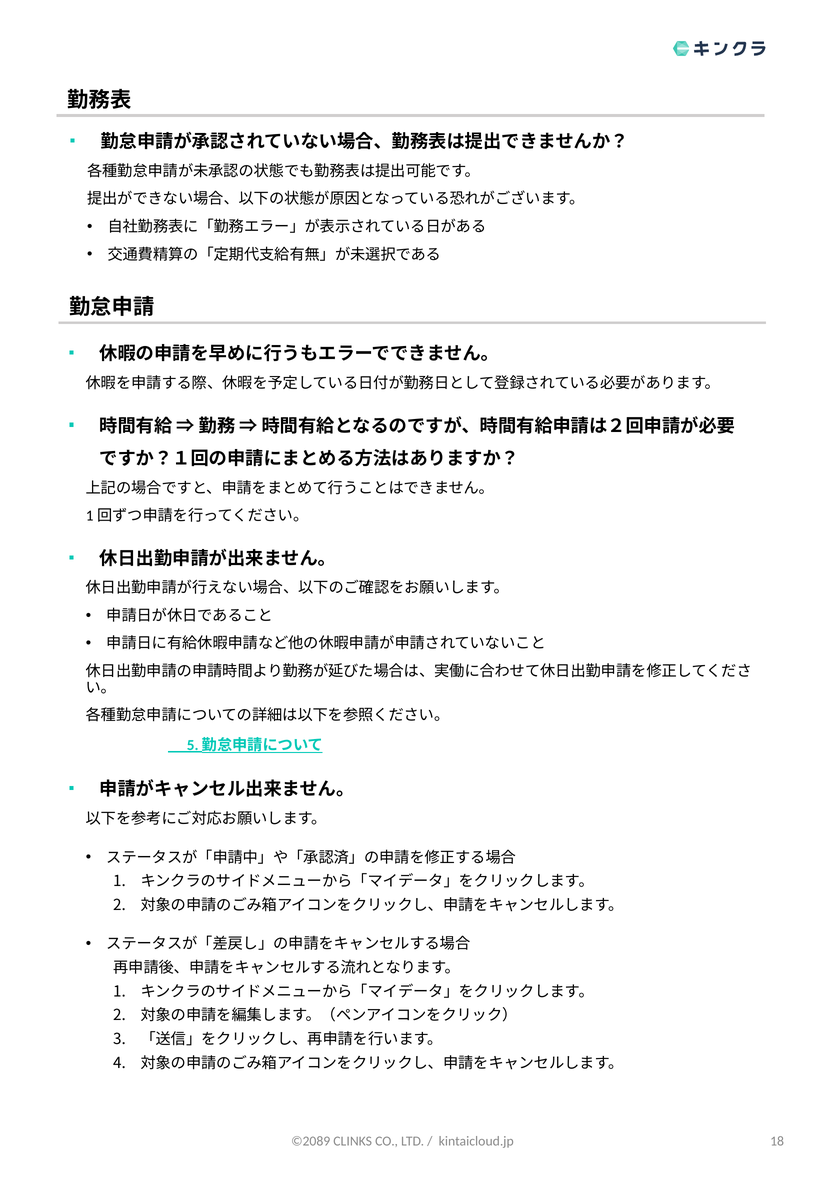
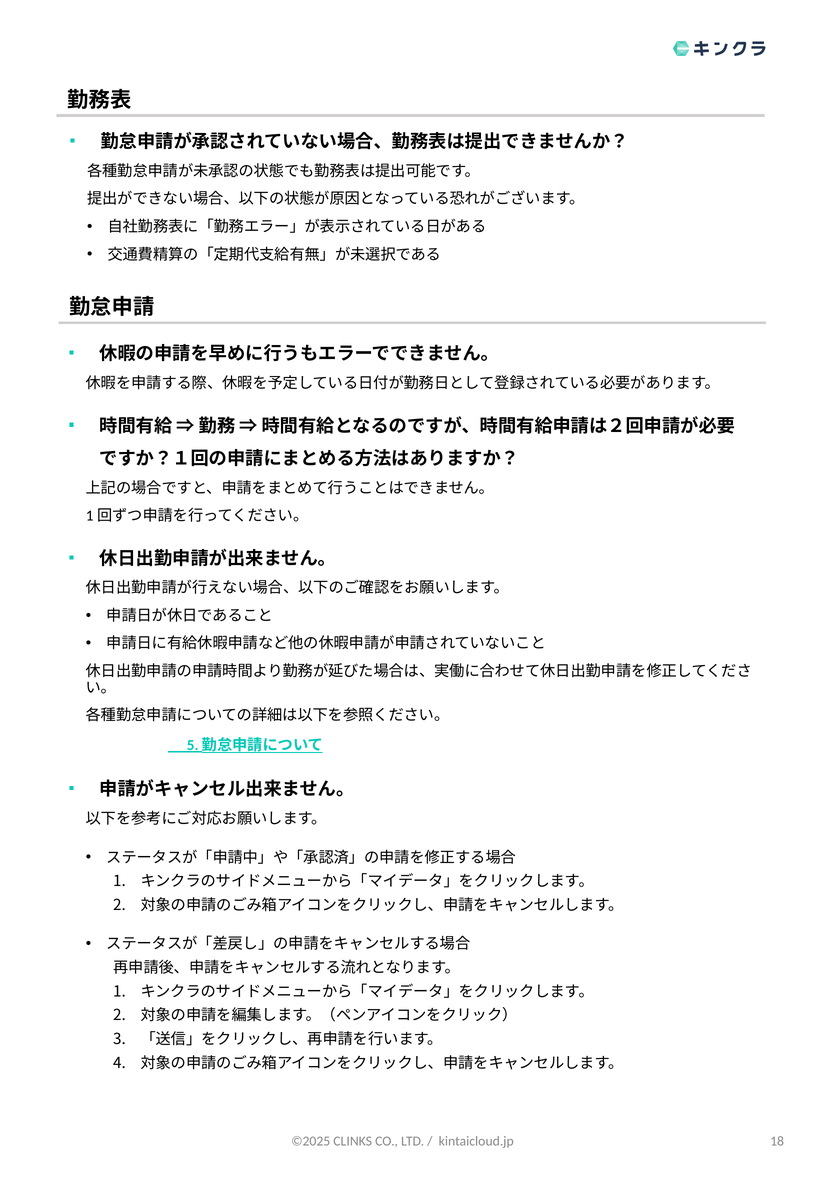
©2089: ©2089 -> ©2025
